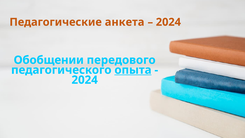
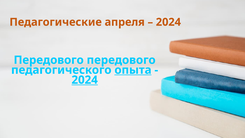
анкета: анкета -> апреля
Обобщении at (49, 60): Обобщении -> Передового
2024 at (85, 80) underline: none -> present
